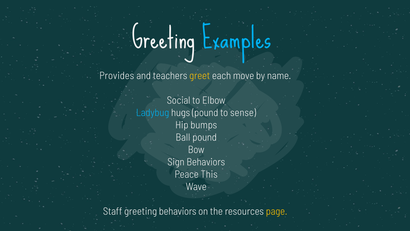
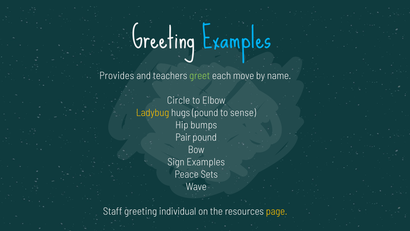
greet colour: yellow -> light green
Social: Social -> Circle
Ladybug colour: light blue -> yellow
Ball: Ball -> Pair
Sign Behaviors: Behaviors -> Examples
This: This -> Sets
greeting behaviors: behaviors -> individual
